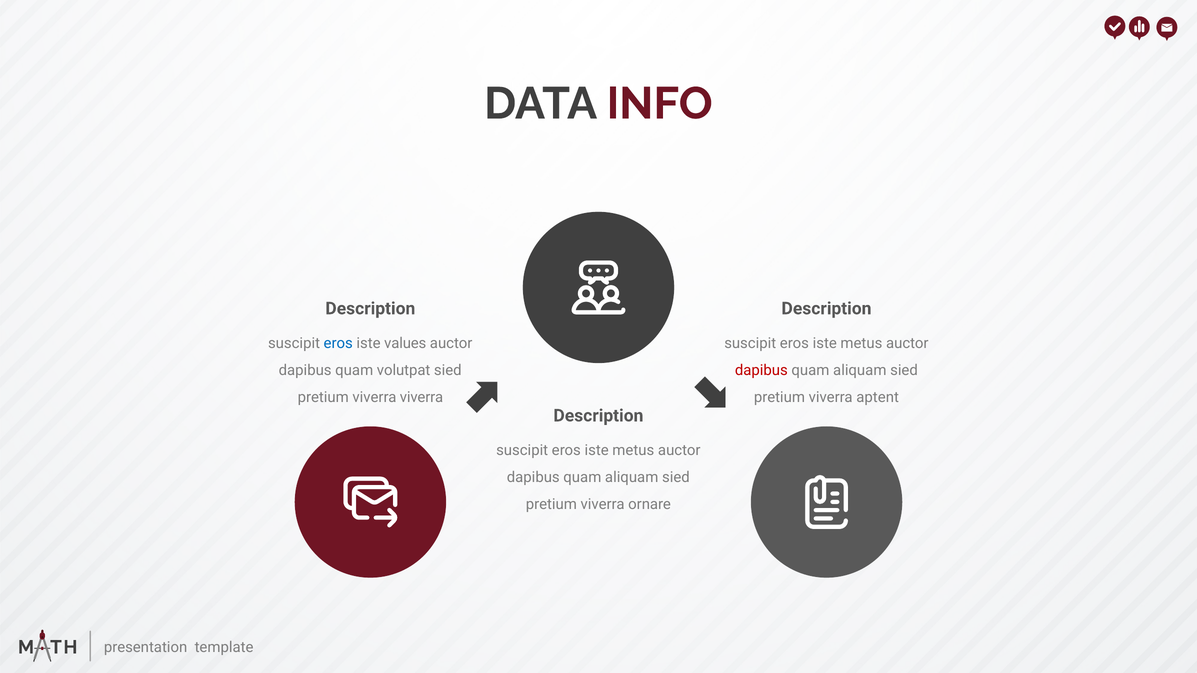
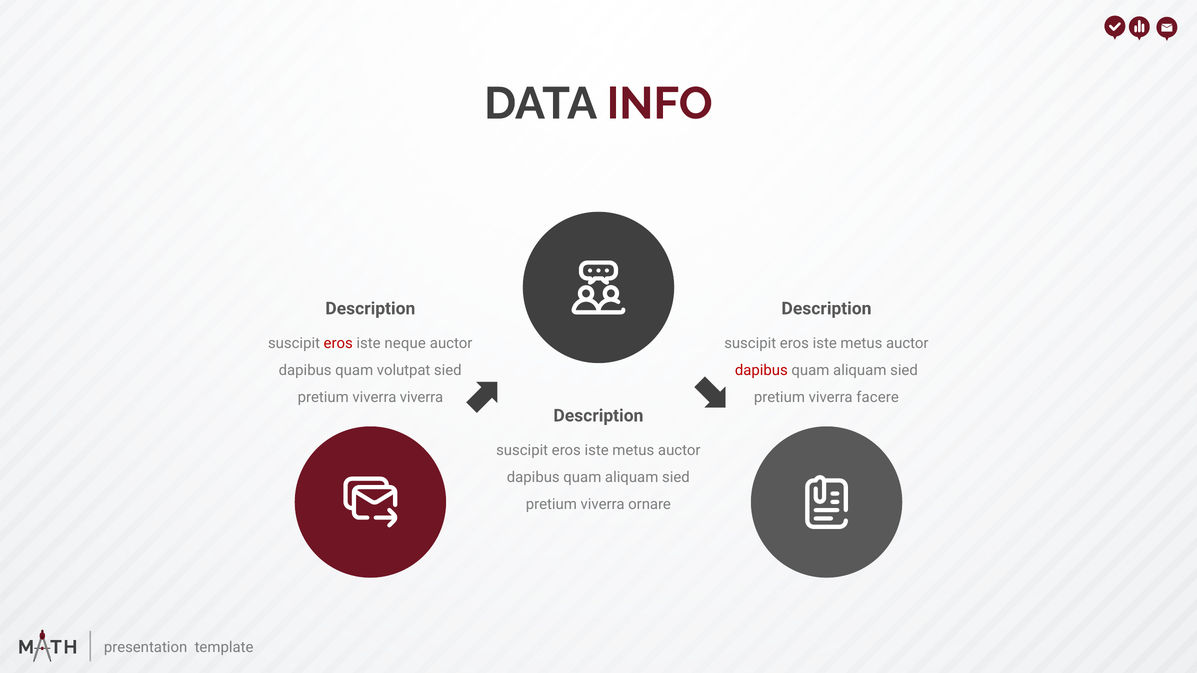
eros at (338, 344) colour: blue -> red
values: values -> neque
aptent: aptent -> facere
